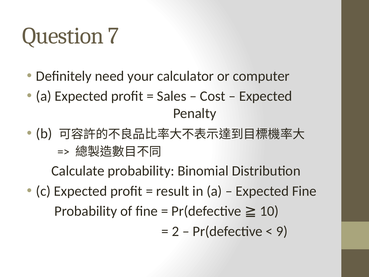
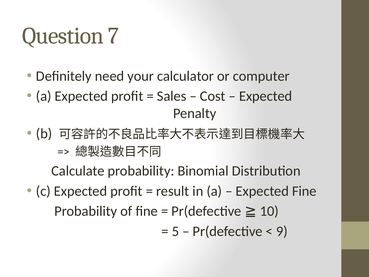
2: 2 -> 5
